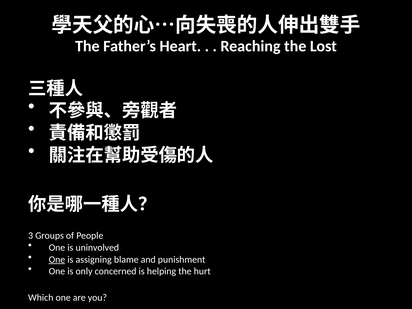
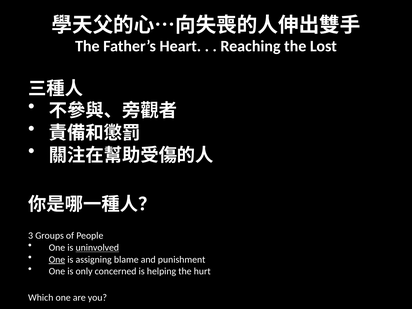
uninvolved underline: none -> present
